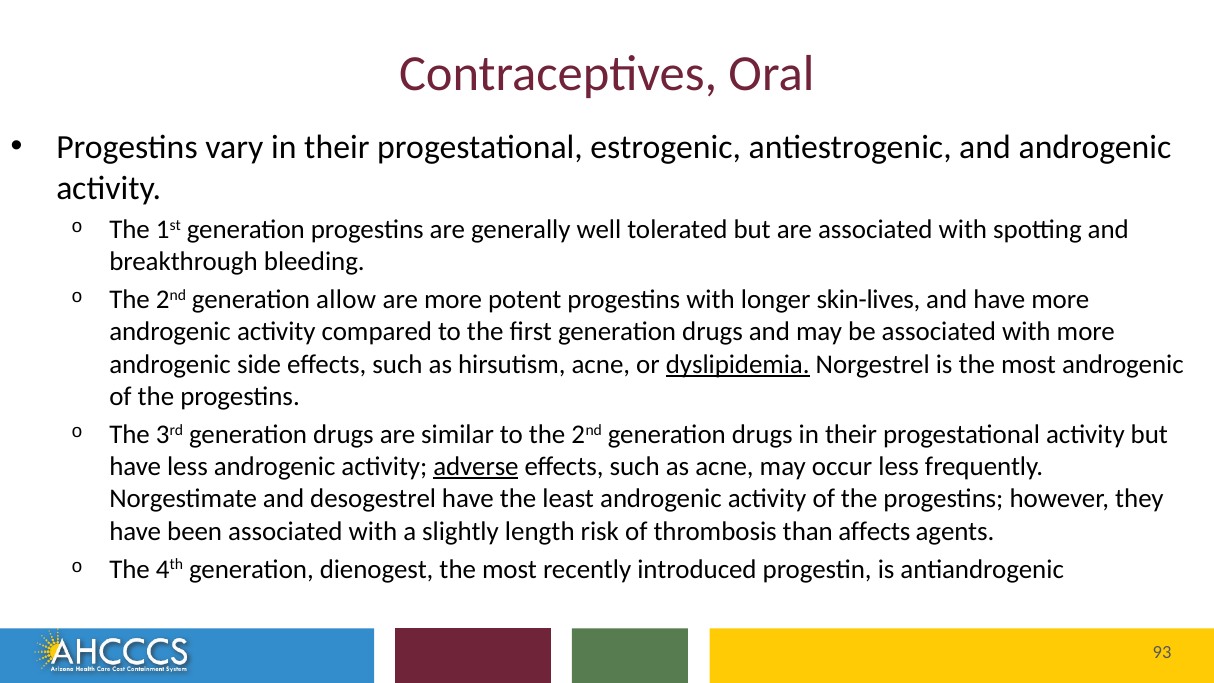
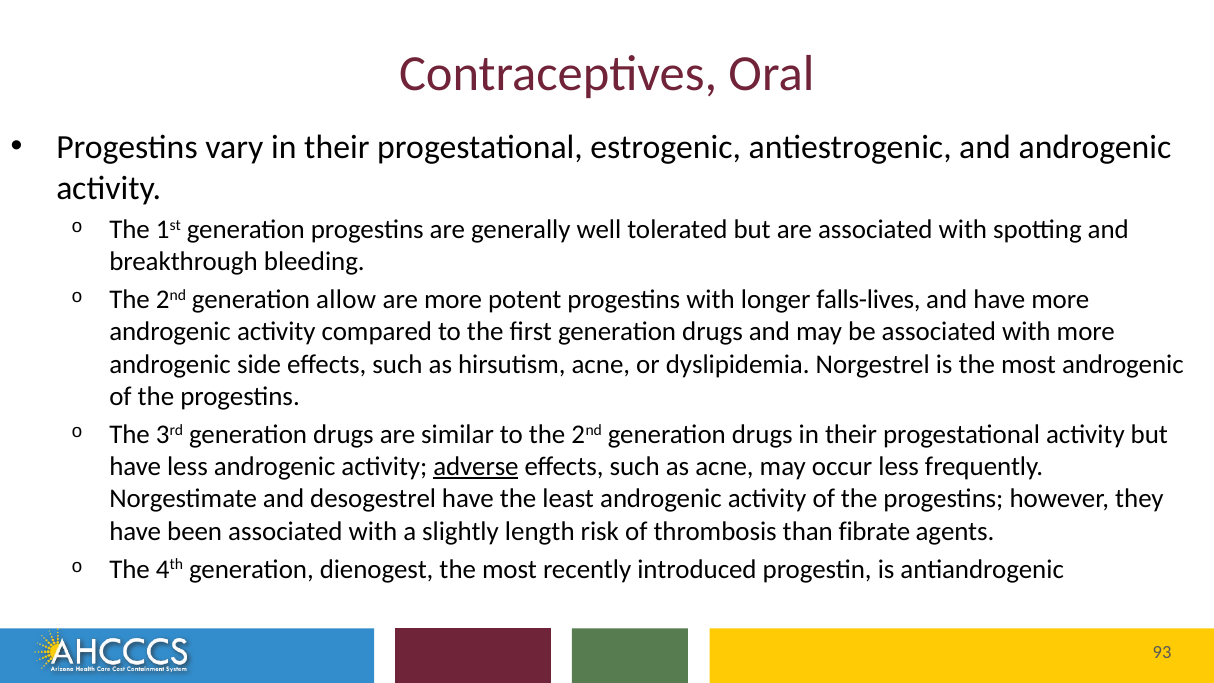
skin-lives: skin-lives -> falls-lives
dyslipidemia underline: present -> none
affects: affects -> fibrate
